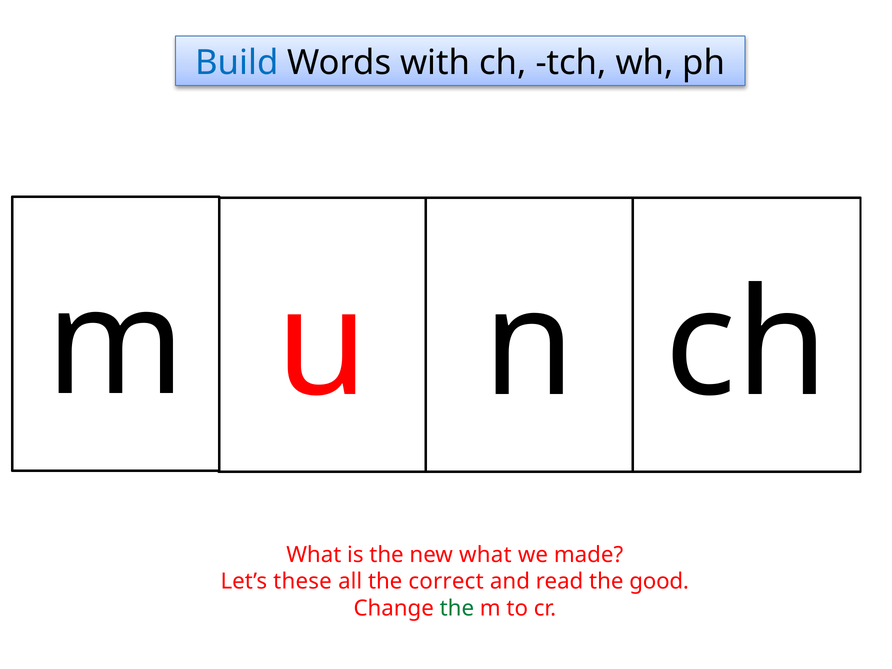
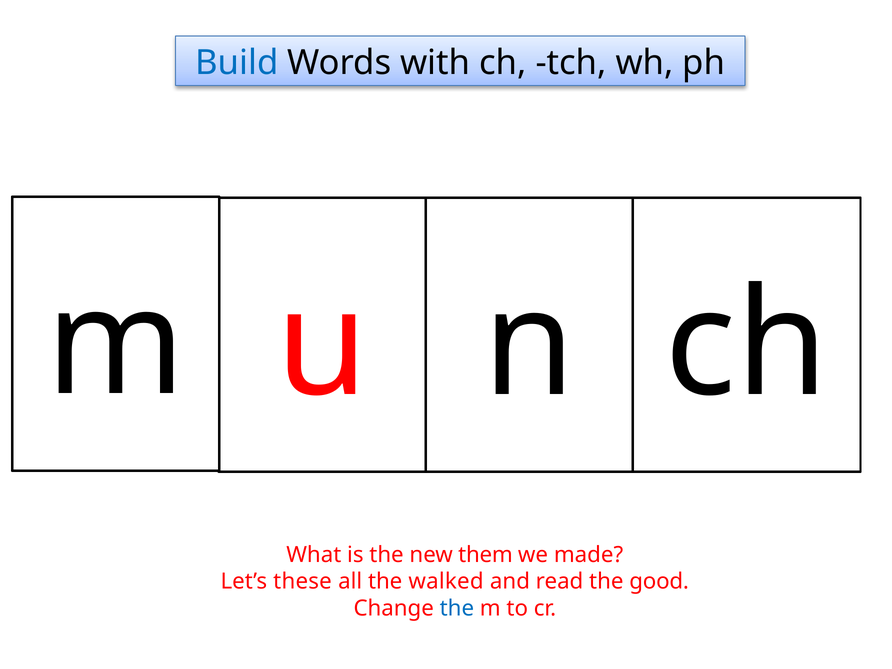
new what: what -> them
correct: correct -> walked
the at (457, 608) colour: green -> blue
